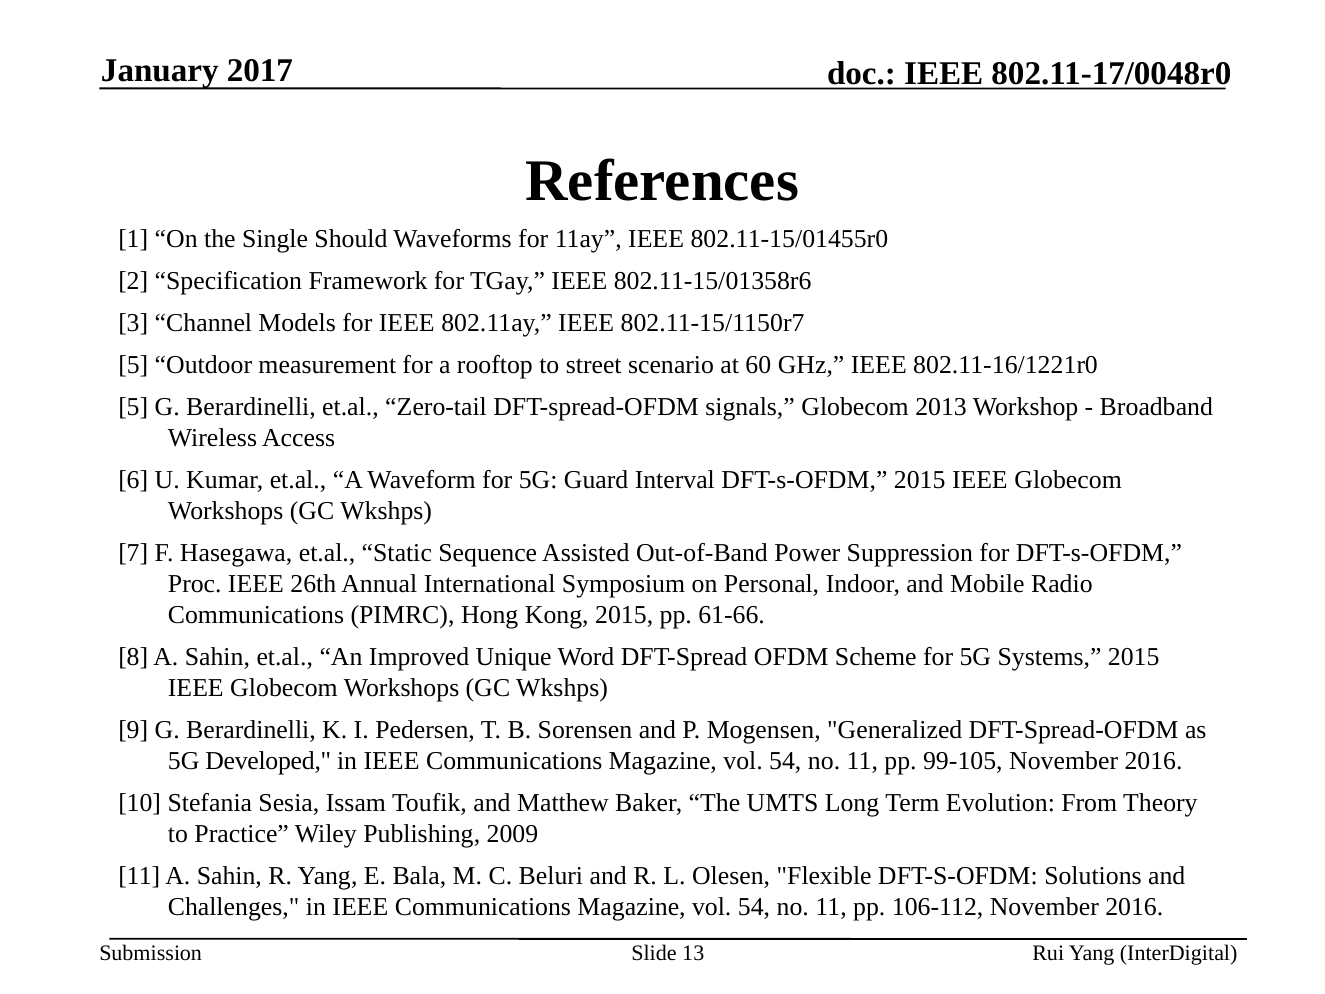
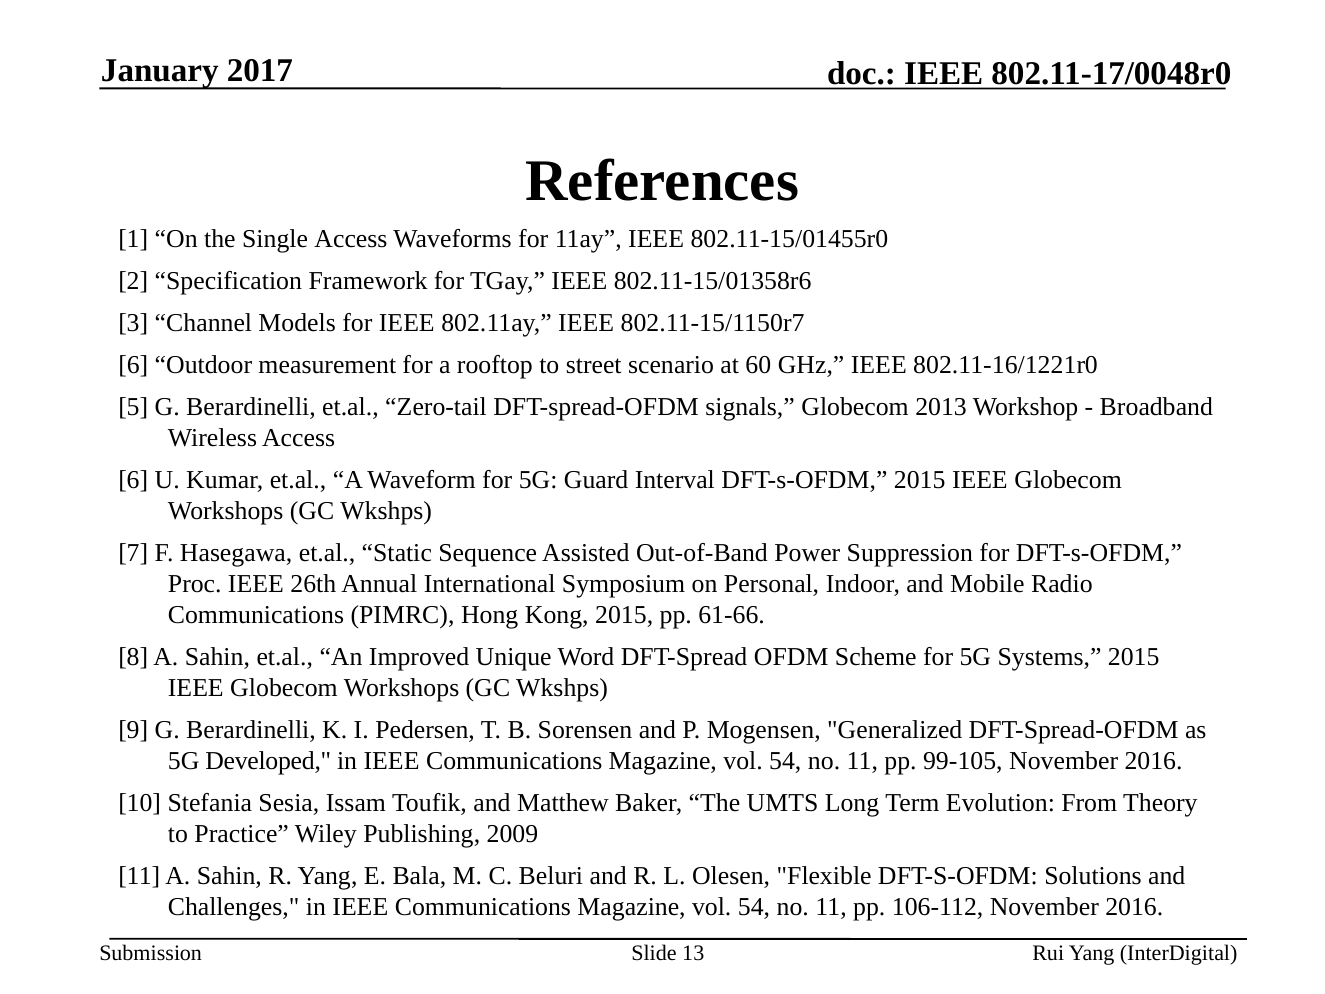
Single Should: Should -> Access
5 at (133, 365): 5 -> 6
